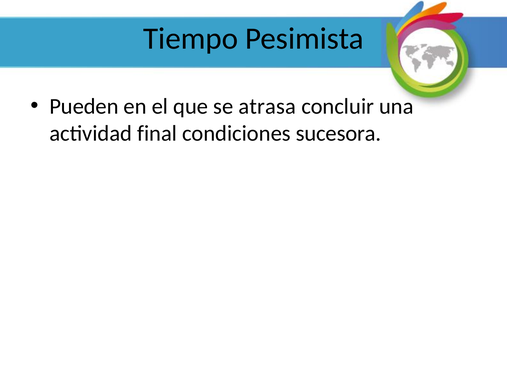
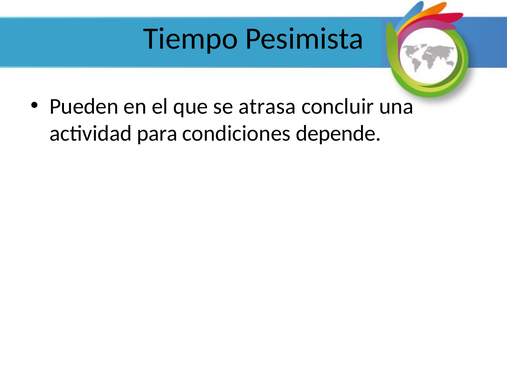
final: final -> para
sucesora: sucesora -> depende
